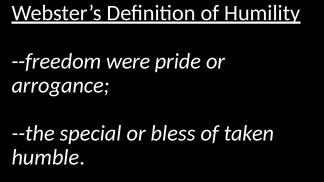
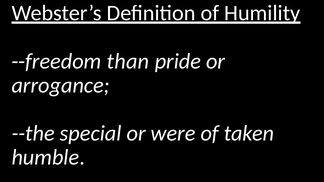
were: were -> than
bless: bless -> were
